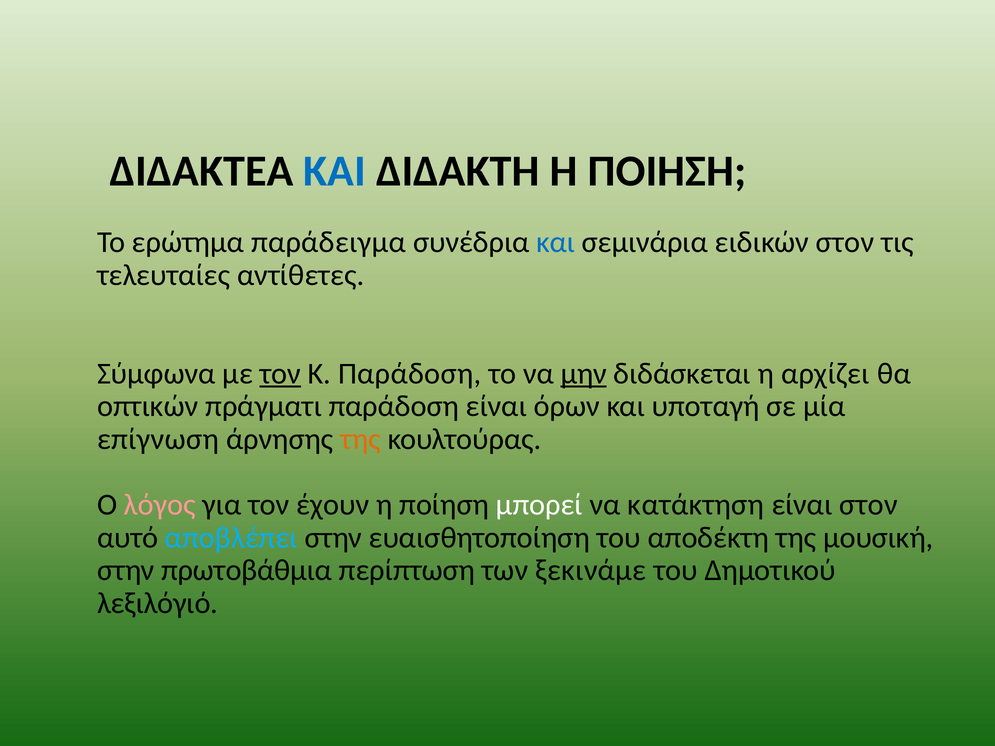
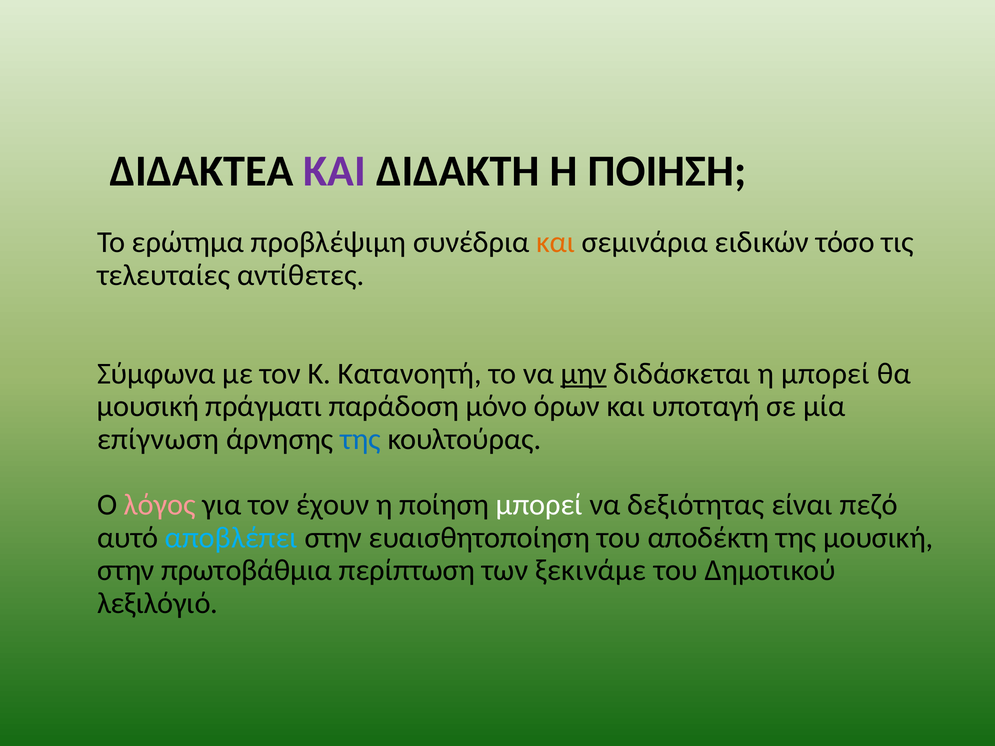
ΚΑΙ at (335, 171) colour: blue -> purple
παράδειγμα: παράδειγμα -> προβλέψιμη
και at (556, 242) colour: blue -> orange
ειδικών στον: στον -> τόσο
τον at (280, 374) underline: present -> none
Κ Παράδοση: Παράδοση -> Κατανοητή
η αρχίζει: αρχίζει -> μπορεί
οπτικών at (148, 406): οπτικών -> μουσική
παράδοση είναι: είναι -> μόνο
της at (361, 439) colour: orange -> blue
κατάκτηση: κατάκτηση -> δεξιότητας
είναι στον: στον -> πεζό
